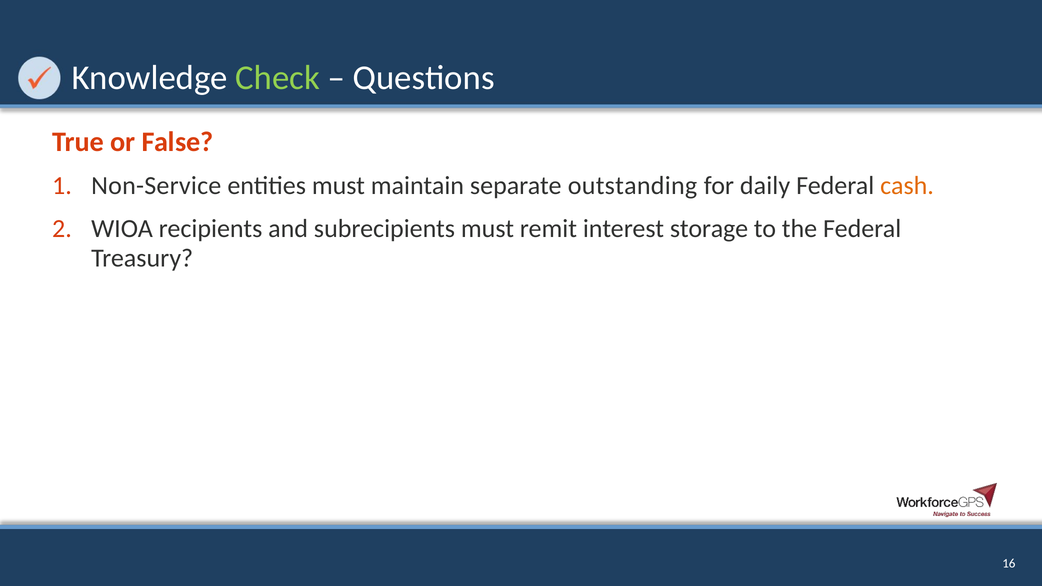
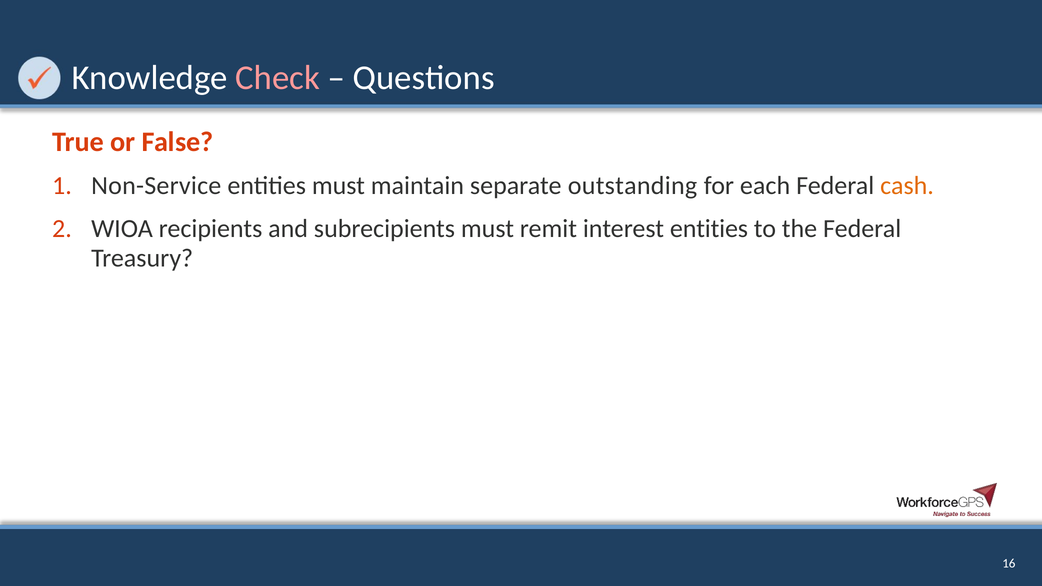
Check colour: light green -> pink
daily: daily -> each
interest storage: storage -> entities
